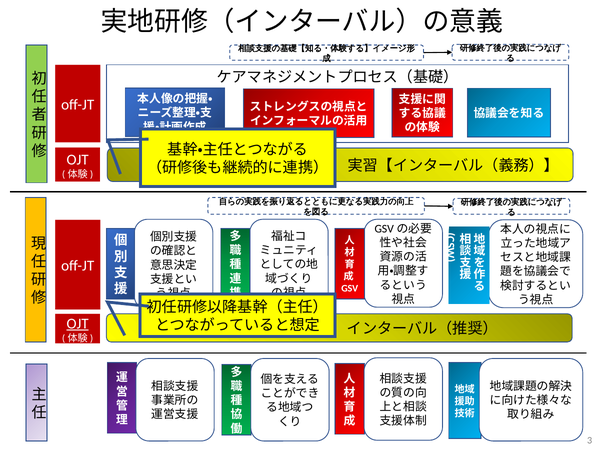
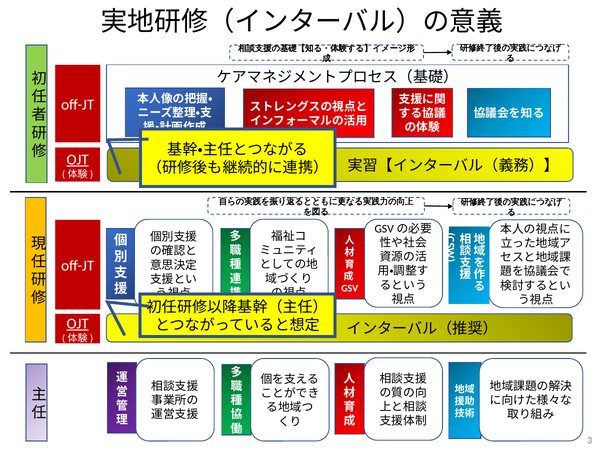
OJT at (78, 160) underline: none -> present
